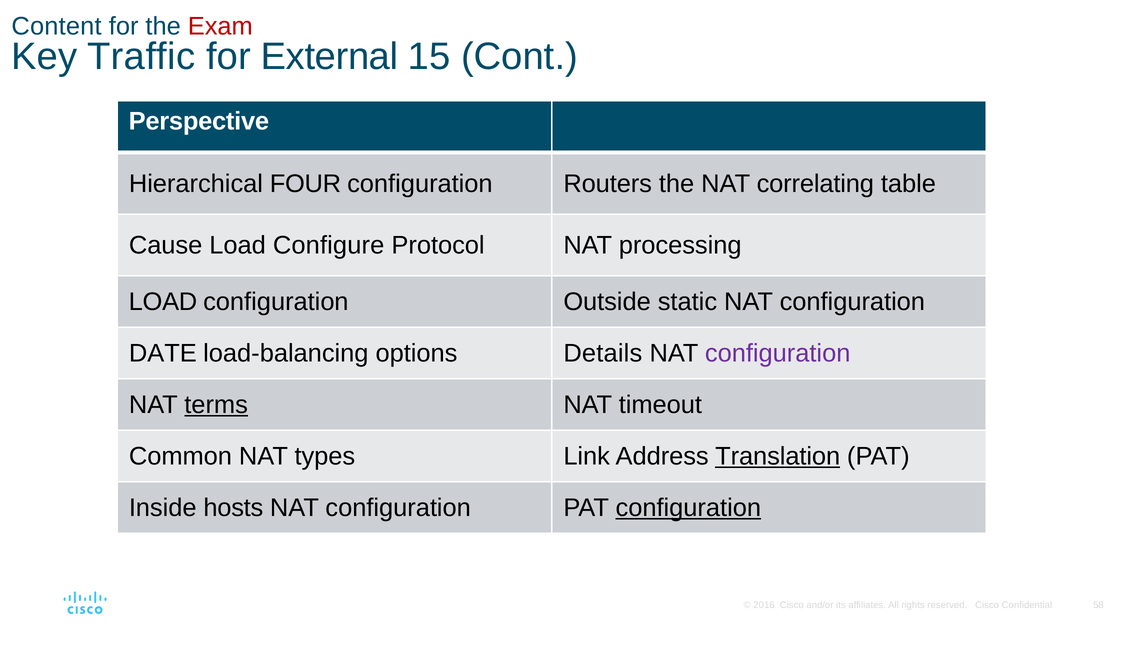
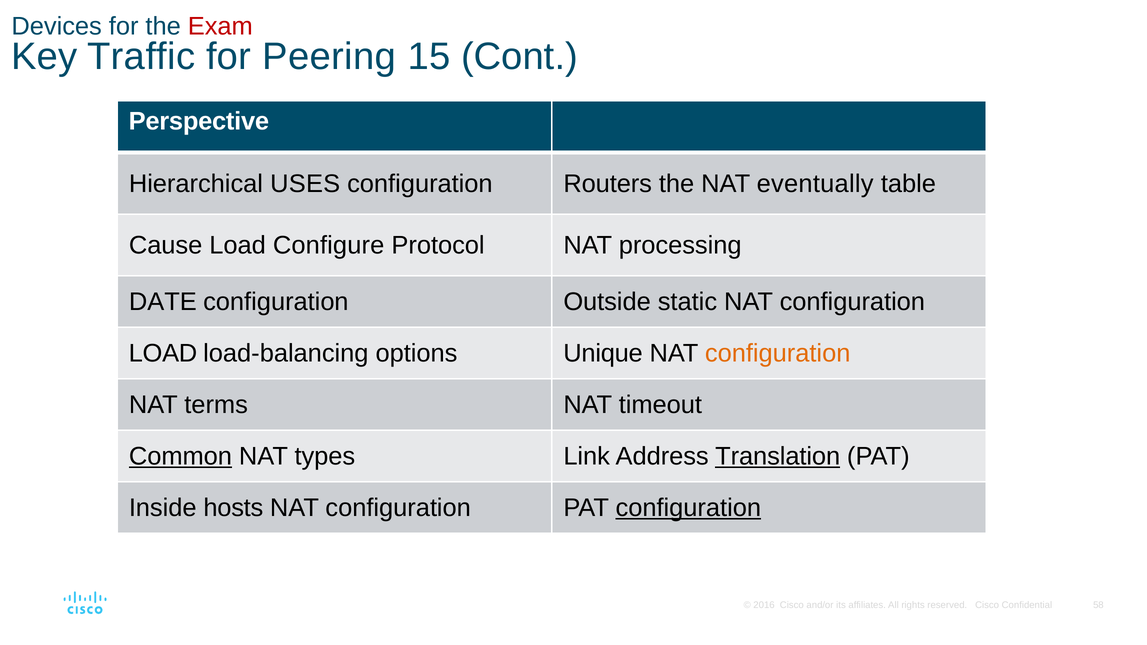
Content: Content -> Devices
External: External -> Peering
FOUR: FOUR -> USES
correlating: correlating -> eventually
LOAD at (163, 302): LOAD -> DATE
DATE at (163, 353): DATE -> LOAD
Details: Details -> Unique
configuration at (778, 353) colour: purple -> orange
terms underline: present -> none
Common underline: none -> present
